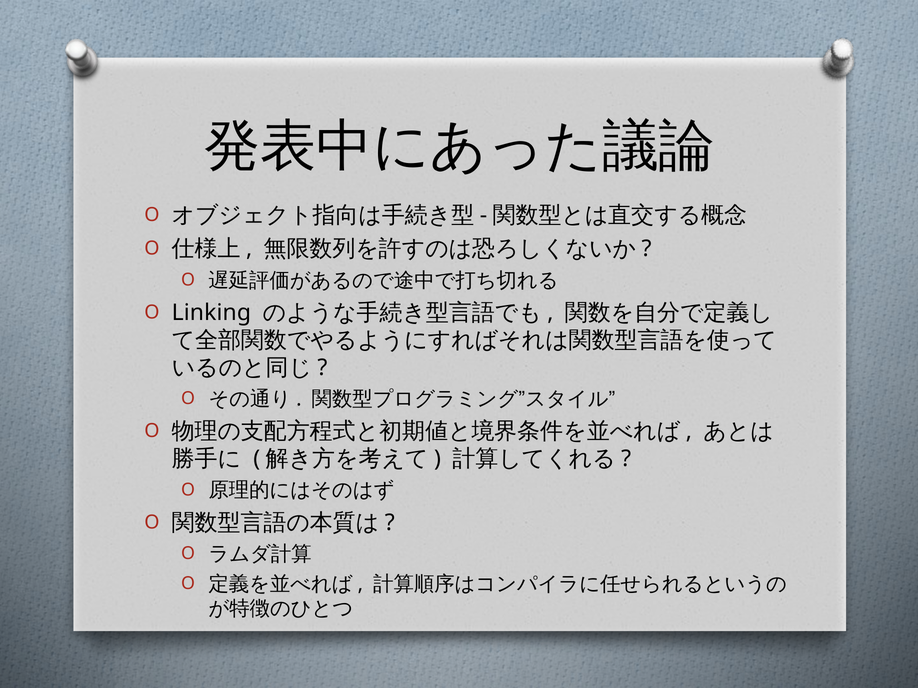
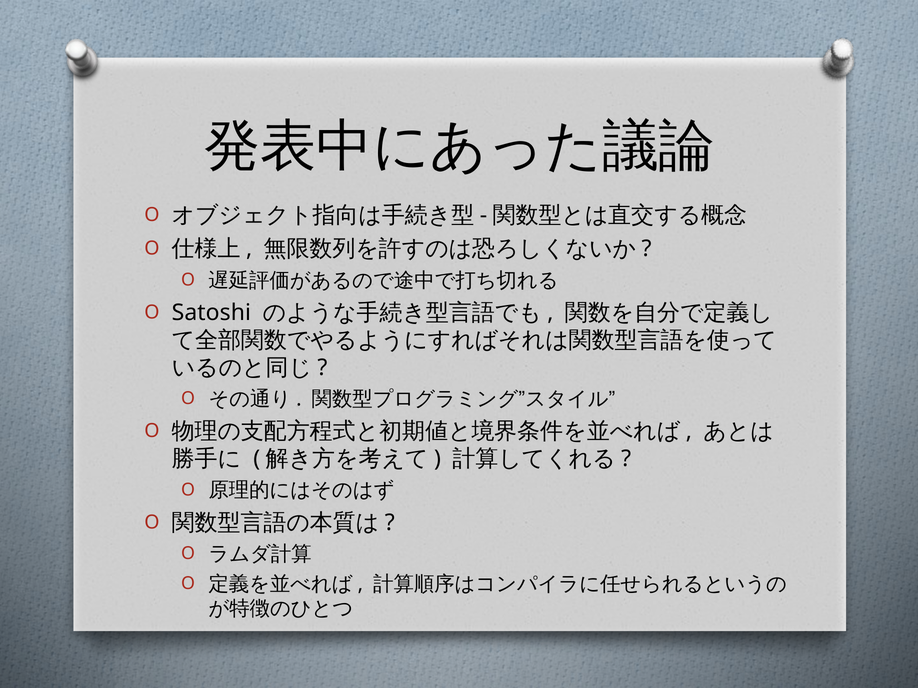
Linking: Linking -> Satoshi
